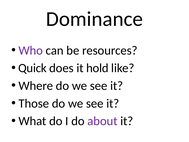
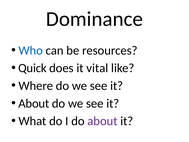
Who colour: purple -> blue
hold: hold -> vital
Those at (34, 103): Those -> About
